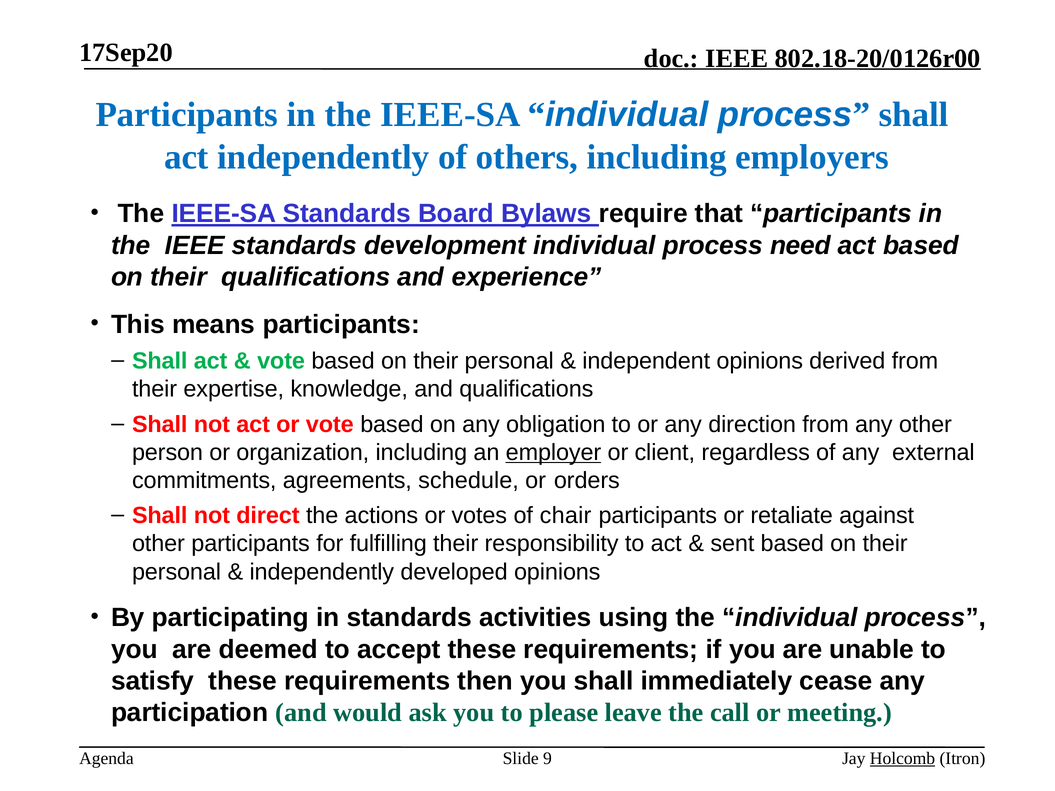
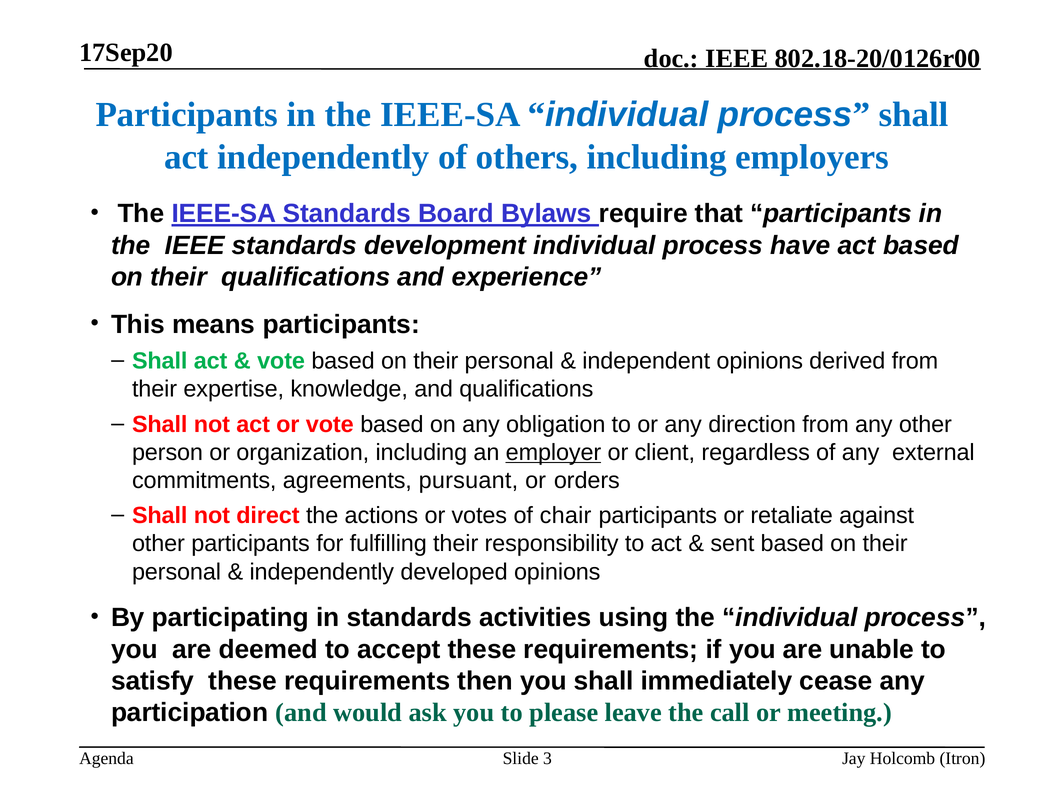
need: need -> have
schedule: schedule -> pursuant
9: 9 -> 3
Holcomb underline: present -> none
